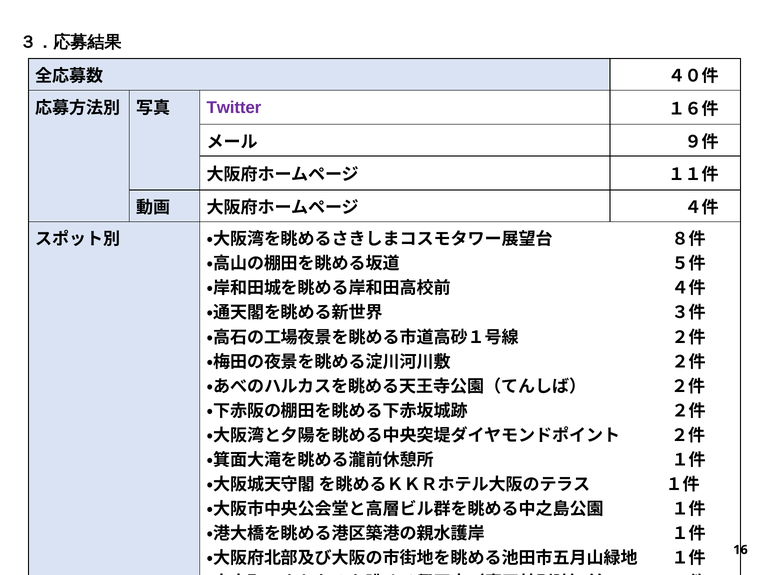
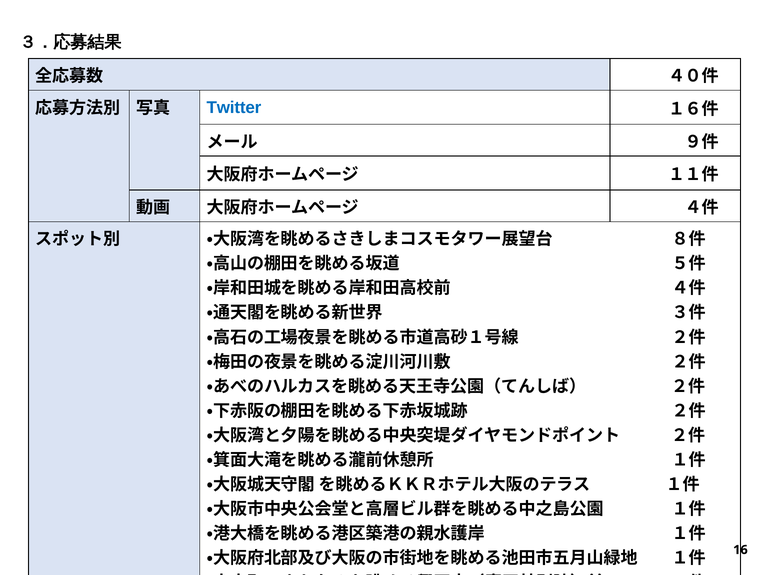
Twitter colour: purple -> blue
